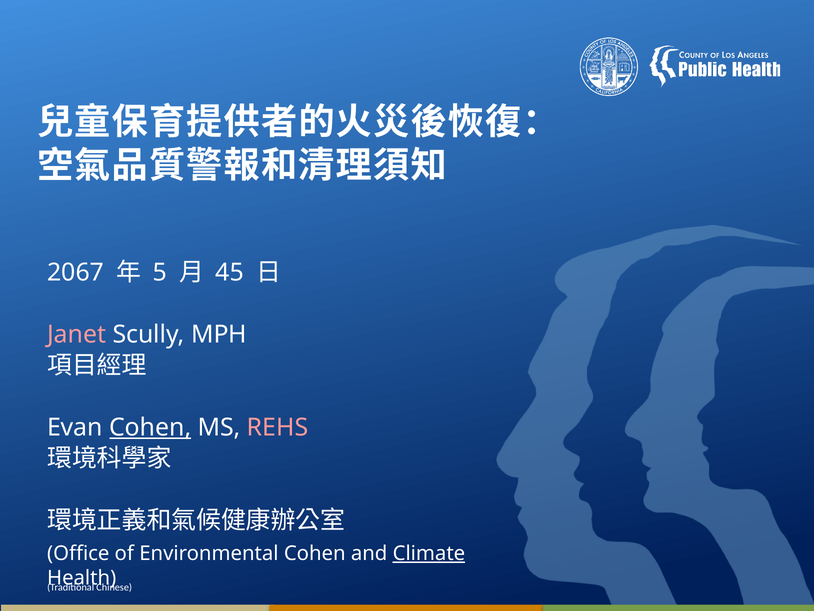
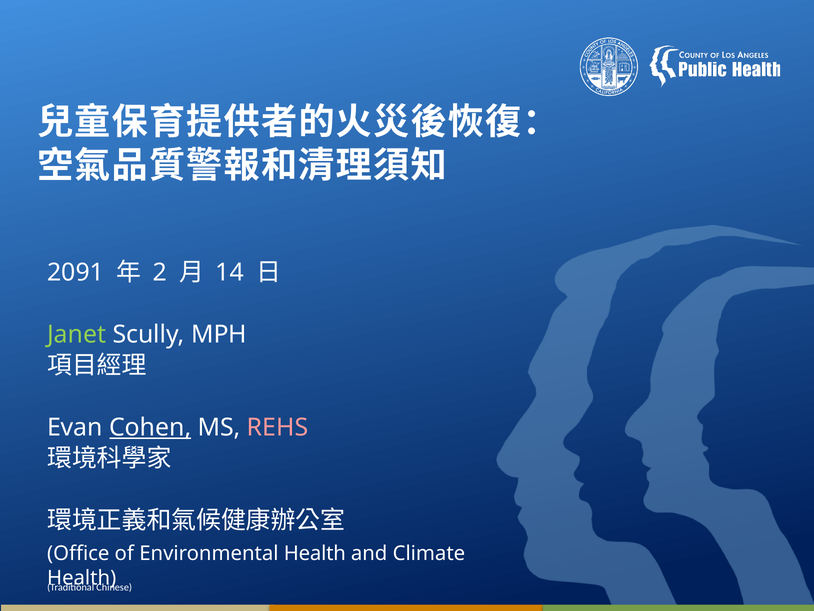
2067: 2067 -> 2091
5: 5 -> 2
45: 45 -> 14
Janet colour: pink -> light green
Environmental Cohen: Cohen -> Health
Climate underline: present -> none
